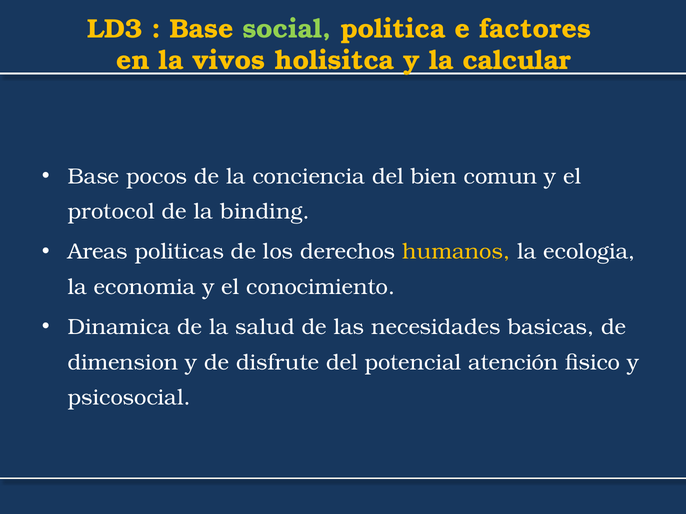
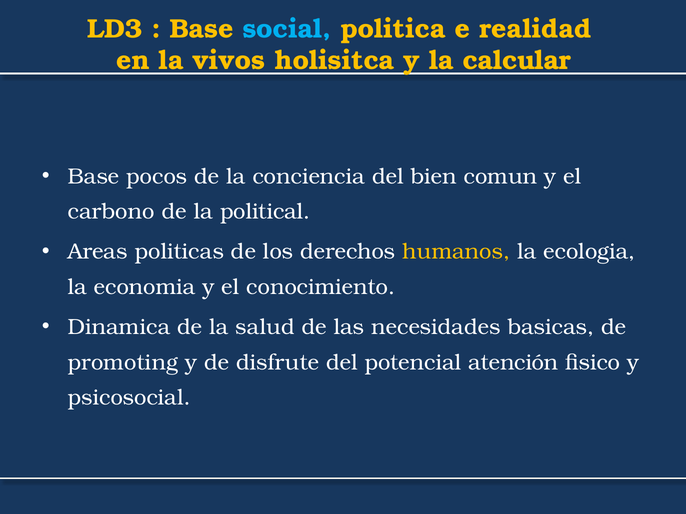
social colour: light green -> light blue
factores: factores -> realidad
protocol: protocol -> carbono
binding: binding -> political
dimension: dimension -> promoting
